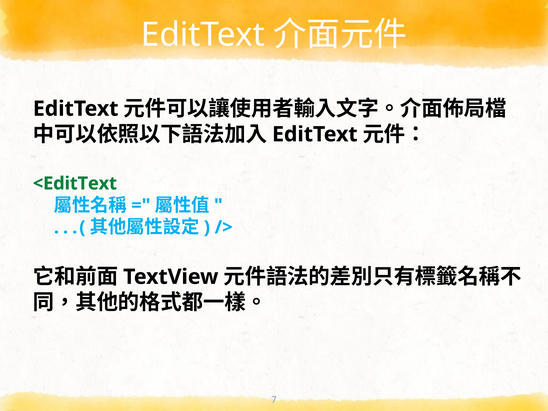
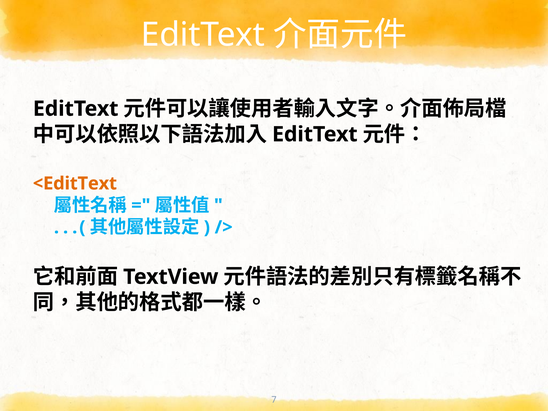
<EditText colour: green -> orange
